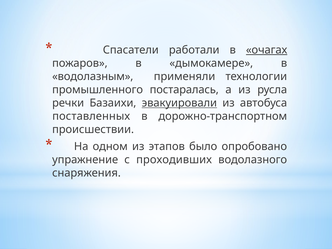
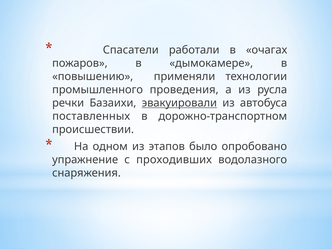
очагах underline: present -> none
водолазным: водолазным -> повышению
постаралась: постаралась -> проведения
